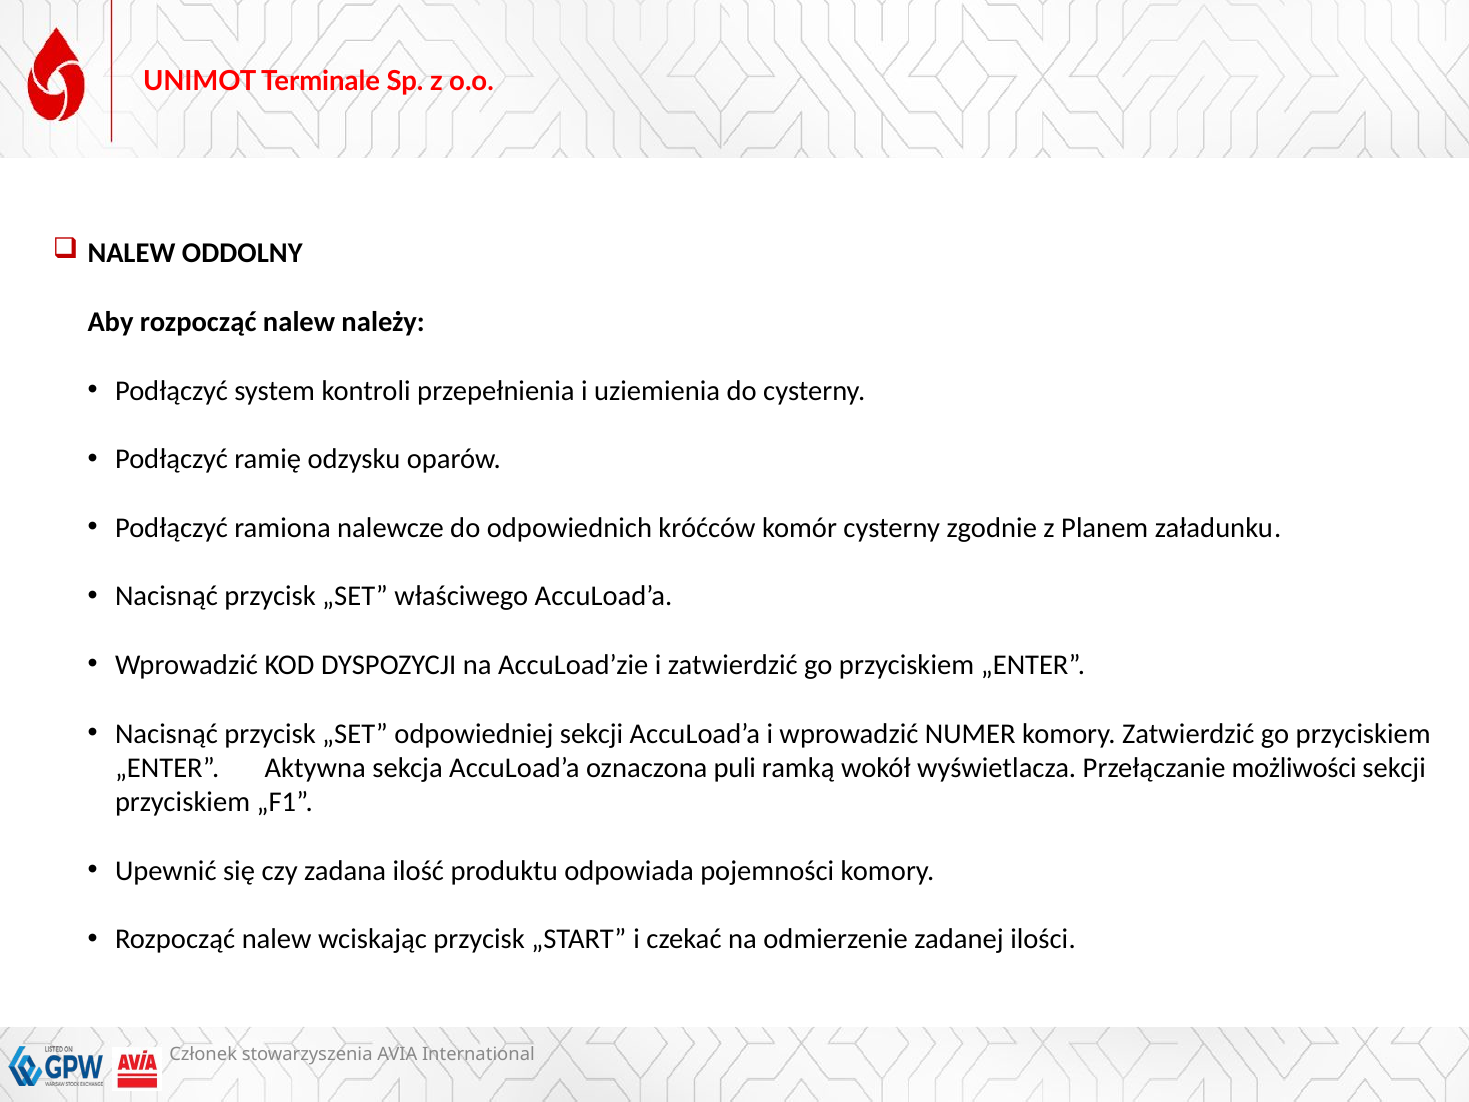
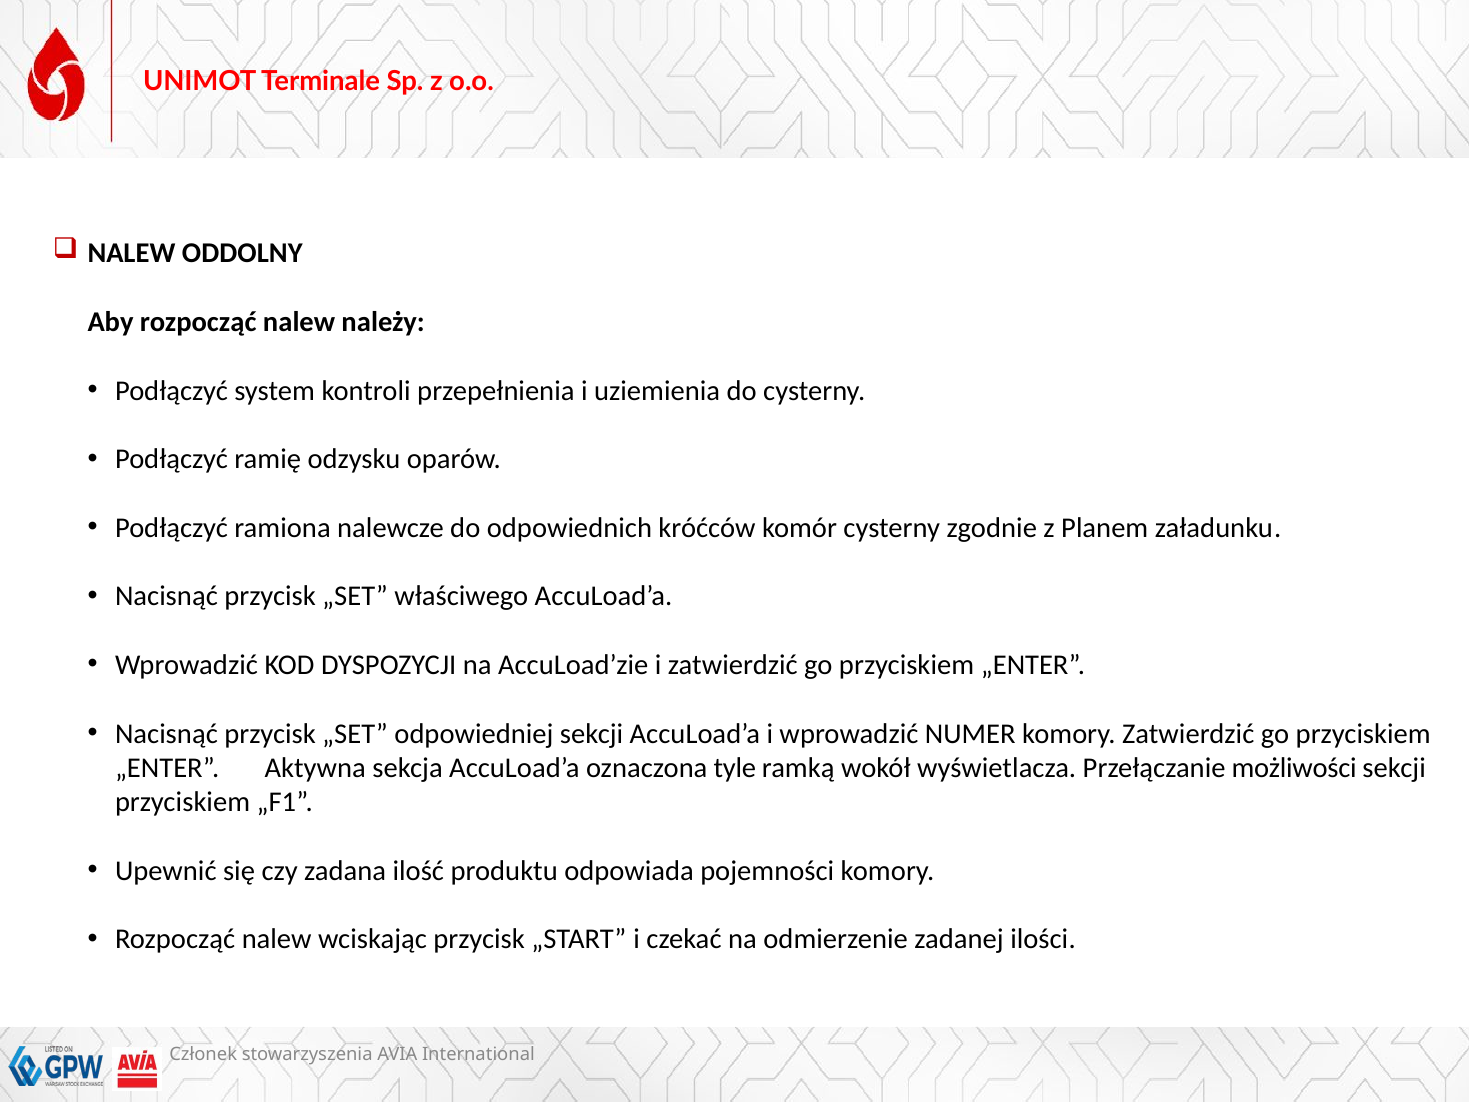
puli: puli -> tyle
